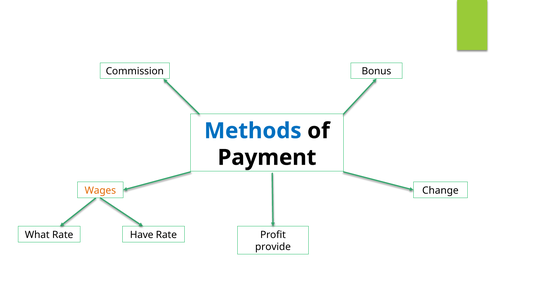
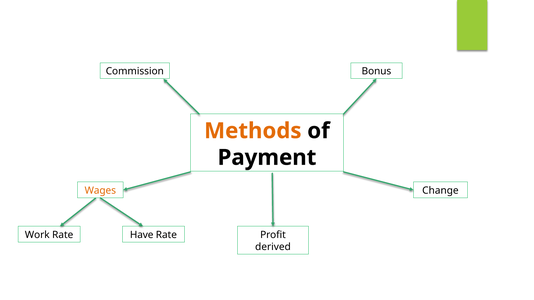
Methods colour: blue -> orange
What: What -> Work
provide: provide -> derived
